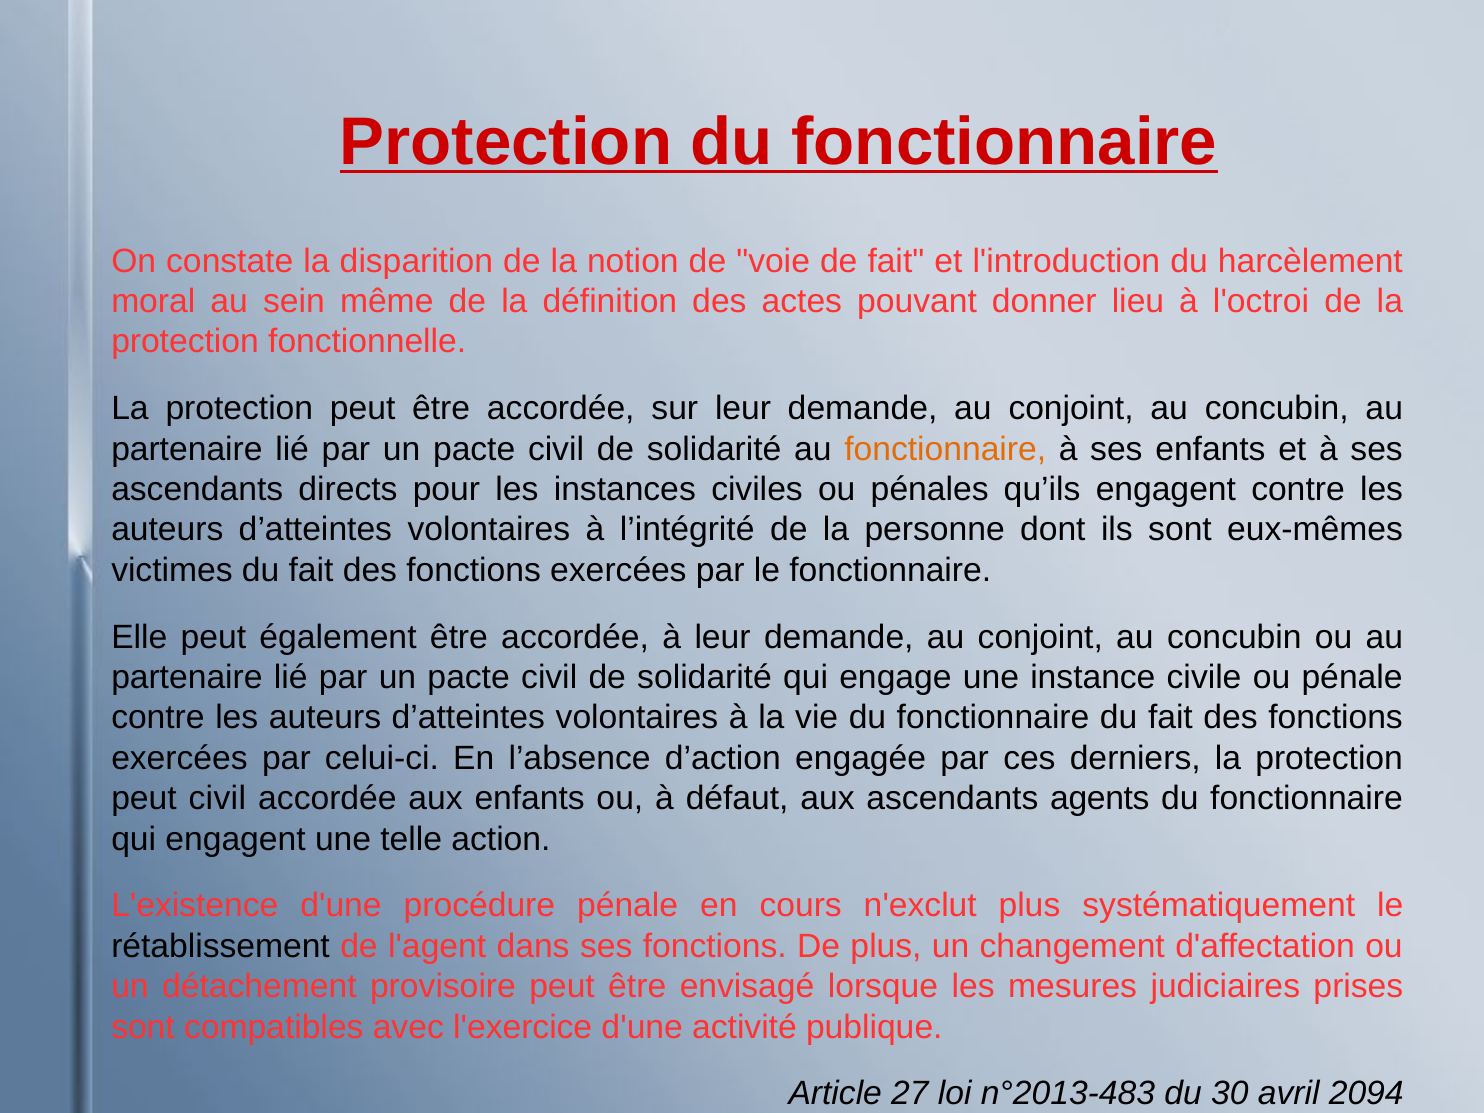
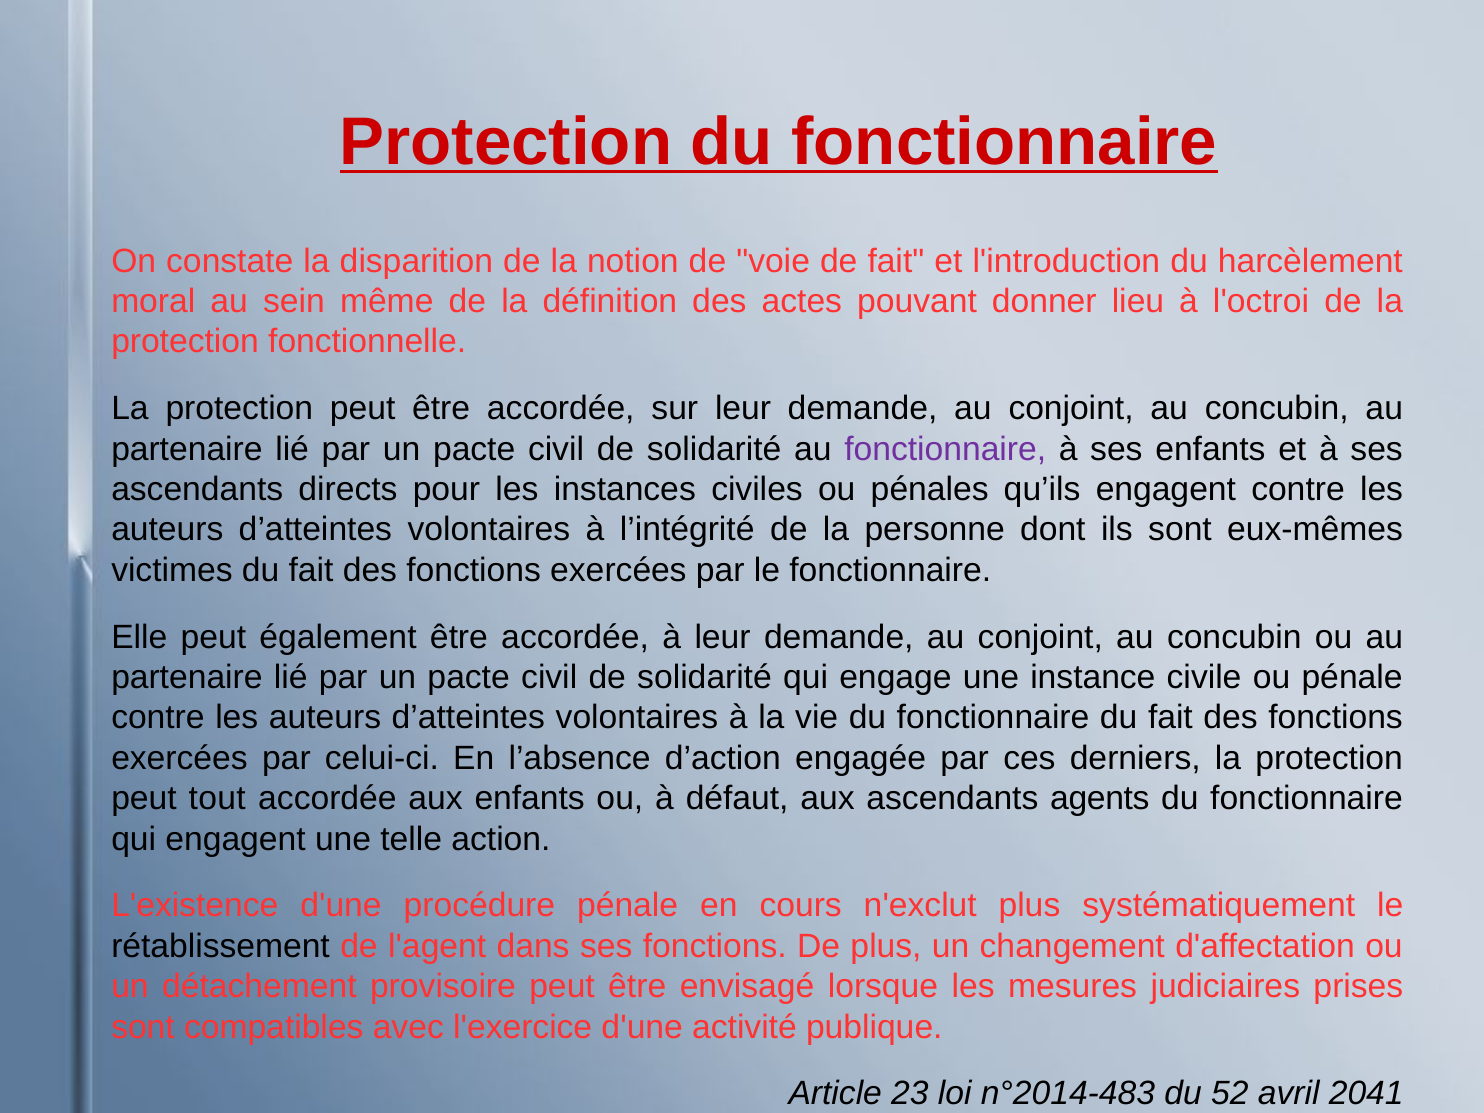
fonctionnaire at (945, 449) colour: orange -> purple
peut civil: civil -> tout
27: 27 -> 23
n°2013-483: n°2013-483 -> n°2014-483
30: 30 -> 52
2094: 2094 -> 2041
